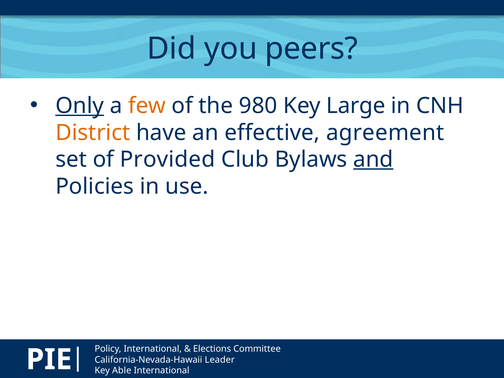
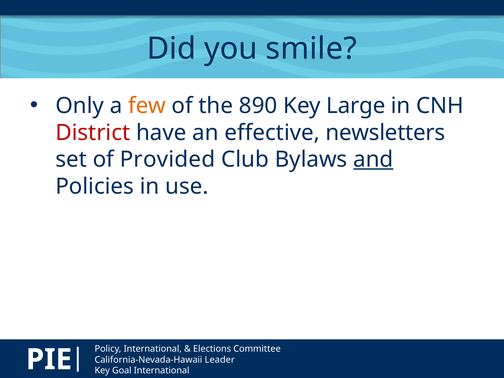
peers: peers -> smile
Only underline: present -> none
980: 980 -> 890
District colour: orange -> red
agreement: agreement -> newsletters
Able: Able -> Goal
